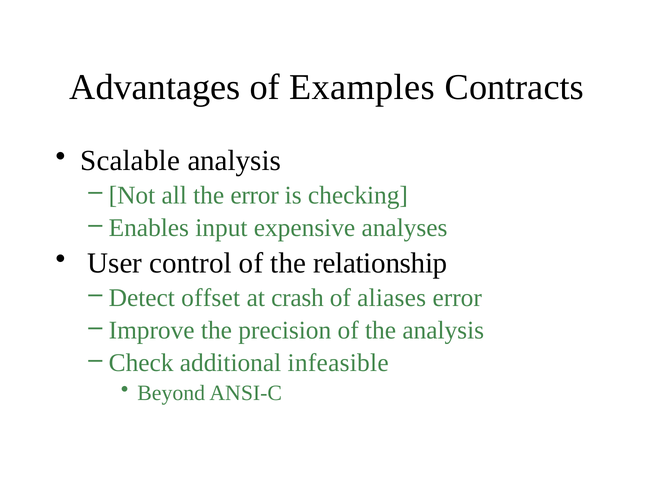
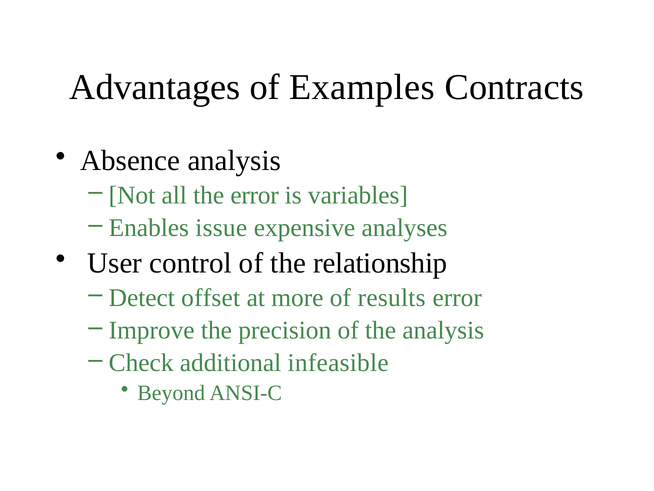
Scalable: Scalable -> Absence
checking: checking -> variables
input: input -> issue
crash: crash -> more
aliases: aliases -> results
